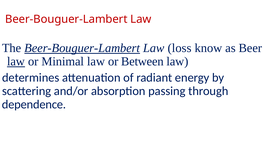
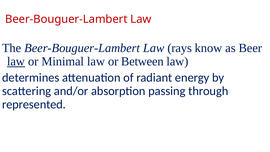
Beer-Bouguer-Lambert at (82, 48) underline: present -> none
loss: loss -> rays
dependence: dependence -> represented
